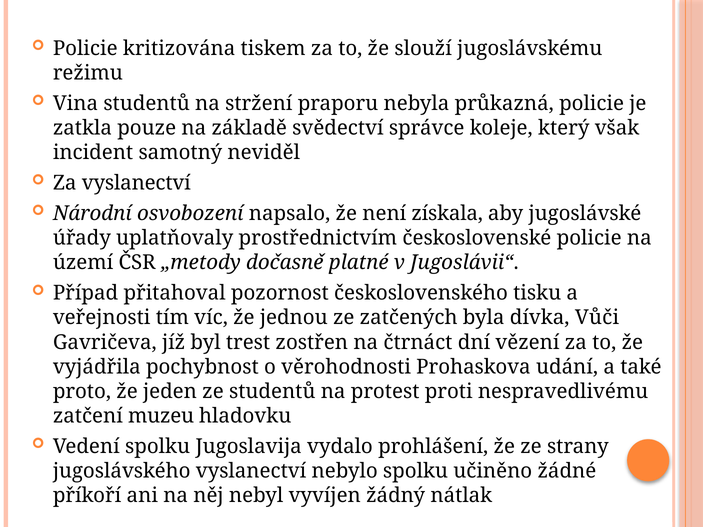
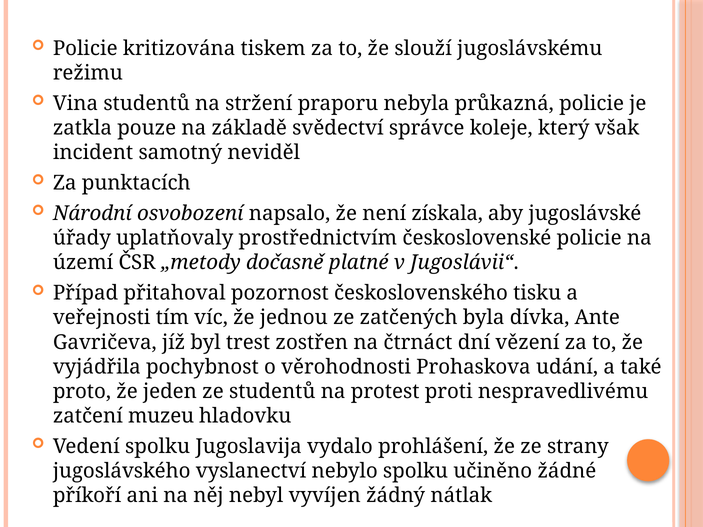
Za vyslanectví: vyslanectví -> punktacích
Vůči: Vůči -> Ante
